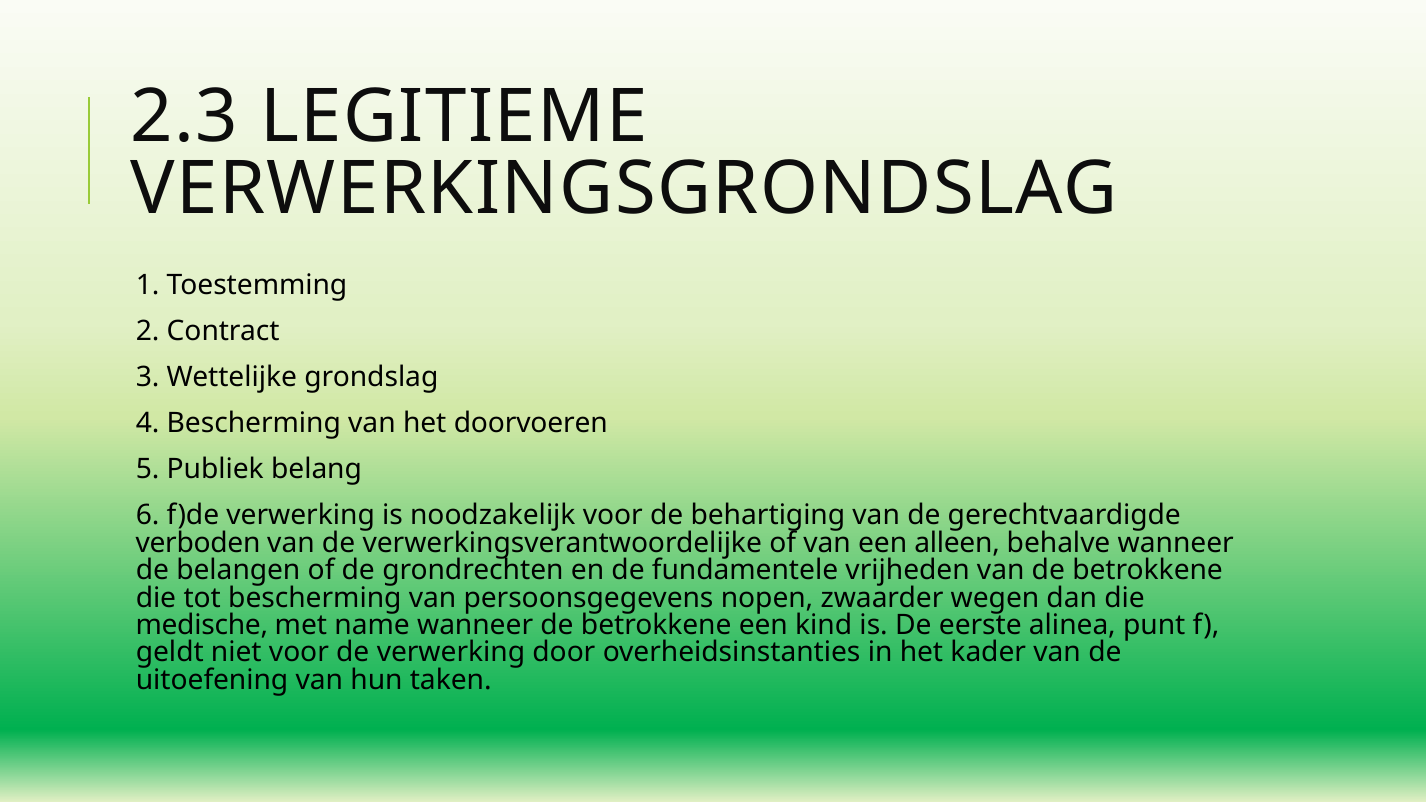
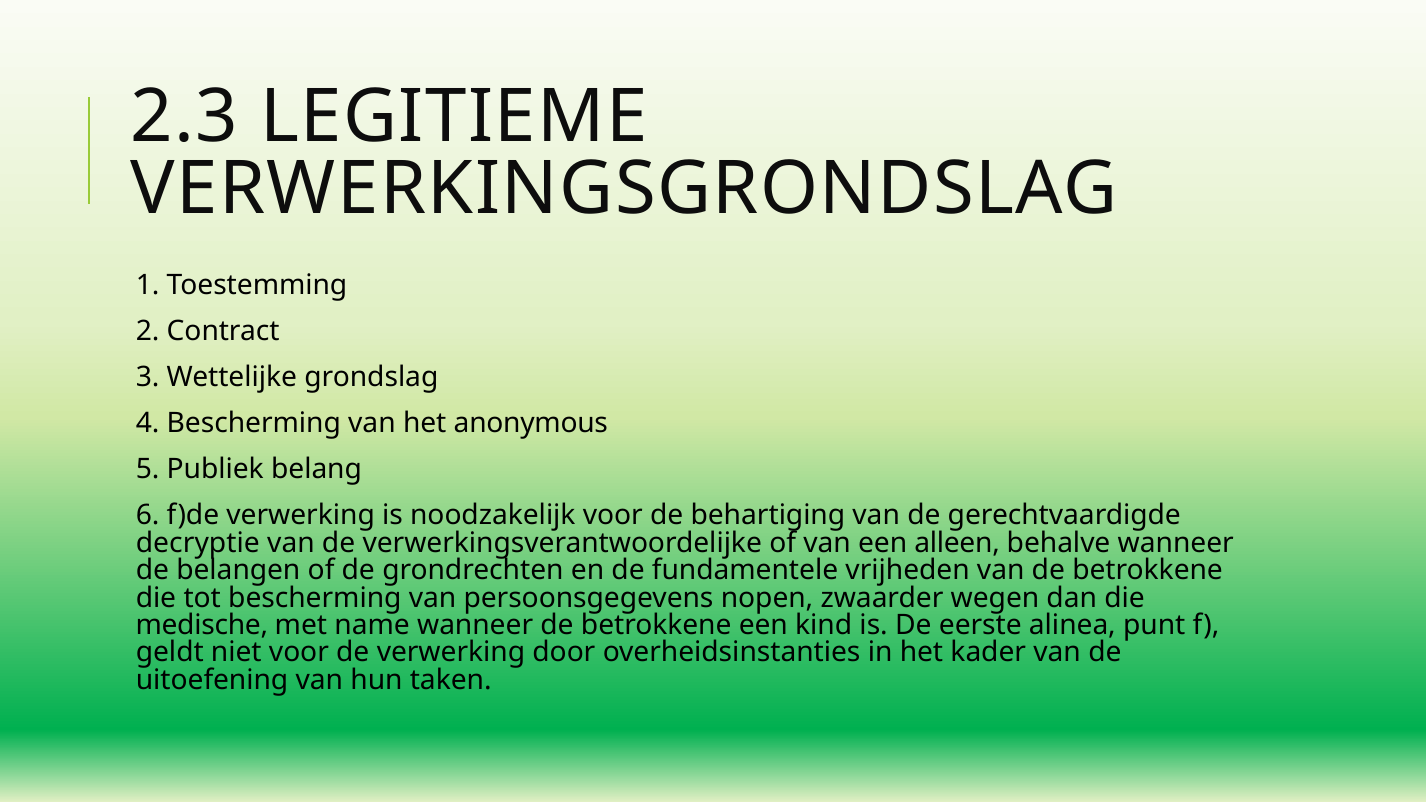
doorvoeren: doorvoeren -> anonymous
verboden: verboden -> decryptie
